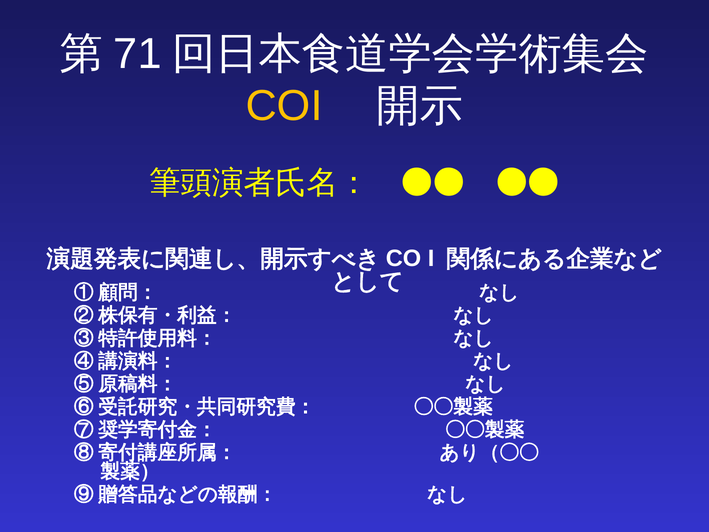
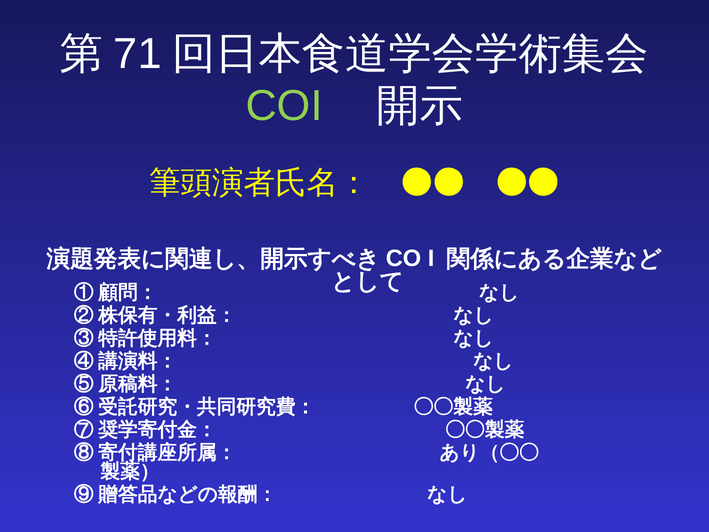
COI colour: yellow -> light green
